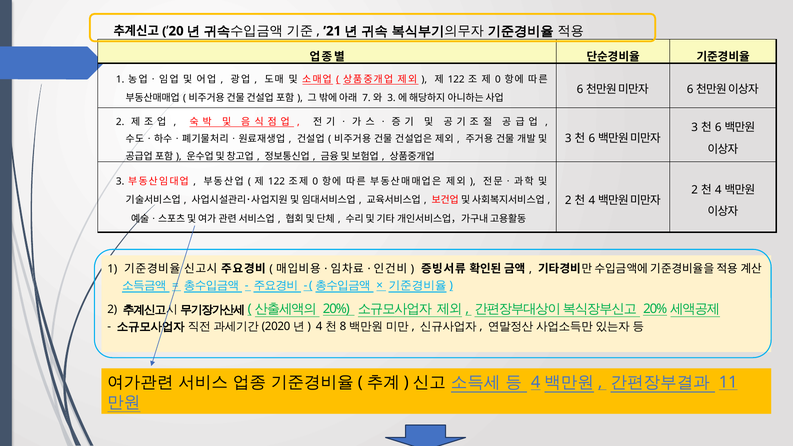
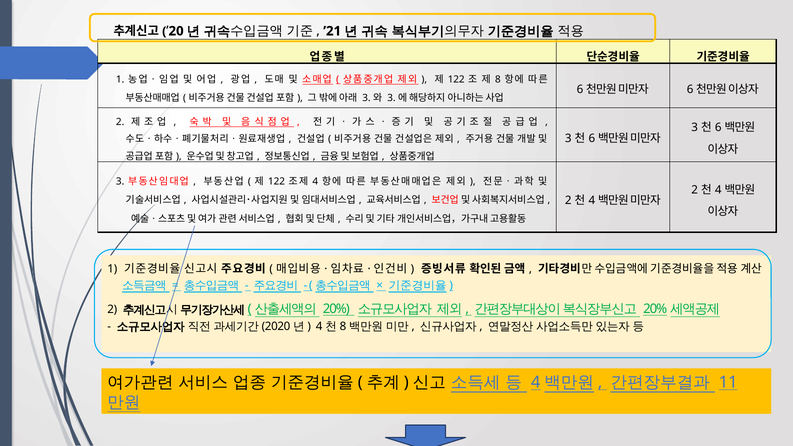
0 at (498, 79): 0 -> 8
7 at (366, 98): 7 -> 3
0 at (315, 181): 0 -> 4
